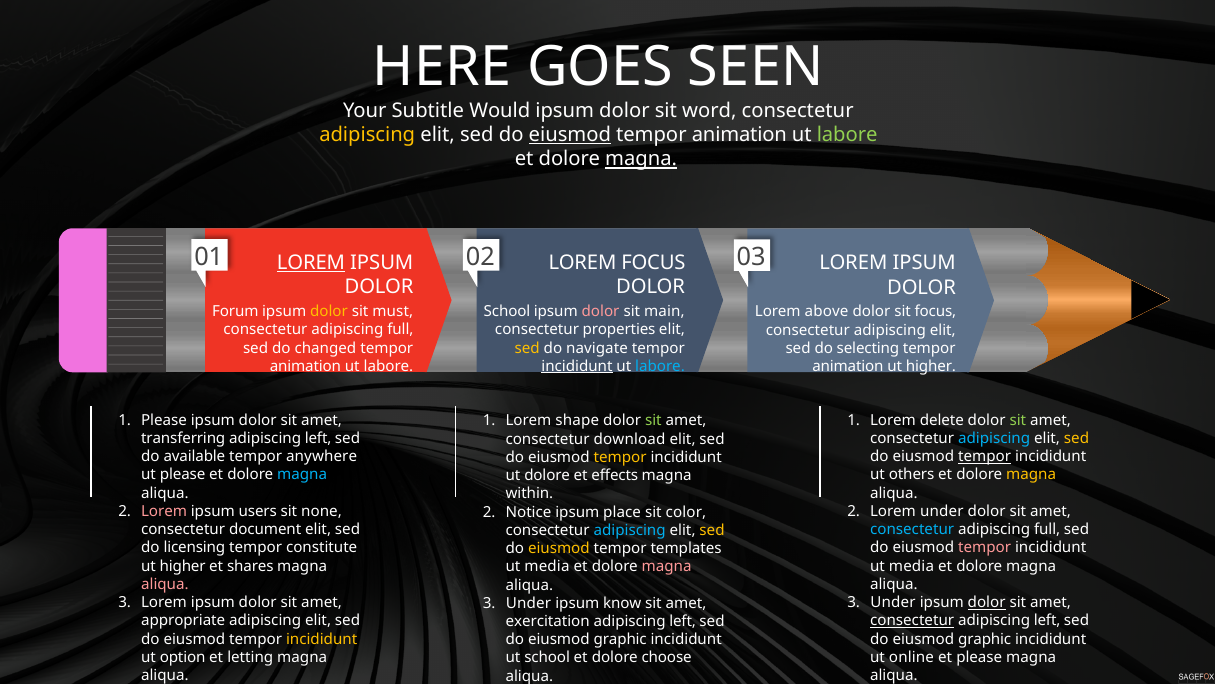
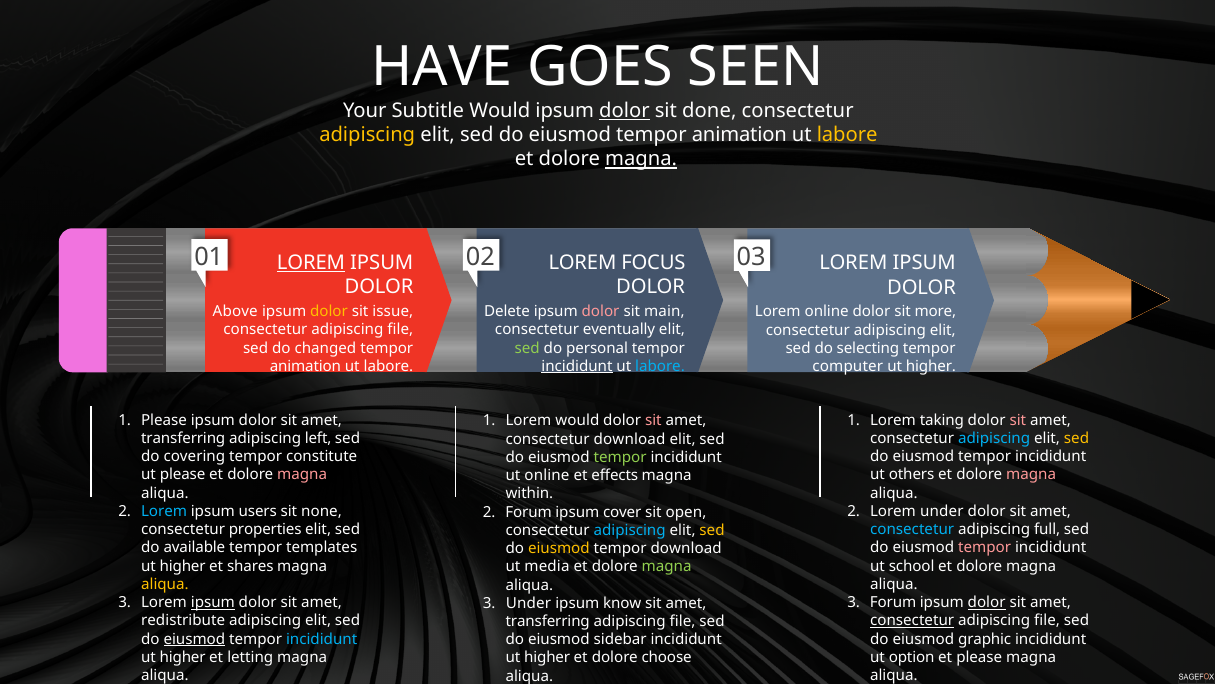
HERE: HERE -> HAVE
dolor at (624, 111) underline: none -> present
word: word -> done
eiusmod at (570, 135) underline: present -> none
labore at (847, 135) colour: light green -> yellow
Forum: Forum -> Above
must: must -> issue
School at (507, 311): School -> Delete
Lorem above: above -> online
sit focus: focus -> more
full at (400, 330): full -> file
properties: properties -> eventually
sed at (527, 348) colour: yellow -> light green
navigate: navigate -> personal
animation at (848, 366): animation -> computer
delete: delete -> taking
sit at (1018, 420) colour: light green -> pink
Lorem shape: shape -> would
sit at (653, 421) colour: light green -> pink
available: available -> covering
anywhere: anywhere -> constitute
tempor at (985, 456) underline: present -> none
tempor at (620, 457) colour: yellow -> light green
magna at (302, 475) colour: light blue -> pink
magna at (1031, 475) colour: yellow -> pink
ut dolore: dolore -> online
Lorem at (164, 511) colour: pink -> light blue
Notice at (528, 512): Notice -> Forum
place: place -> cover
color: color -> open
document: document -> properties
licensing: licensing -> available
constitute: constitute -> templates
tempor templates: templates -> download
media at (911, 566): media -> school
magna at (667, 566) colour: pink -> light green
aliqua at (165, 584) colour: pink -> yellow
ipsum at (213, 602) underline: none -> present
Under at (893, 602): Under -> Forum
appropriate: appropriate -> redistribute
left at (1047, 620): left -> file
exercitation at (548, 621): exercitation -> transferring
left at (683, 621): left -> file
eiusmod at (194, 639) underline: none -> present
incididunt at (322, 639) colour: yellow -> light blue
graphic at (620, 639): graphic -> sidebar
option at (183, 657): option -> higher
online: online -> option
school at (547, 657): school -> higher
